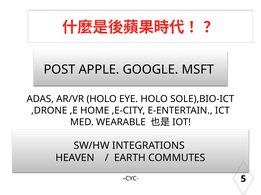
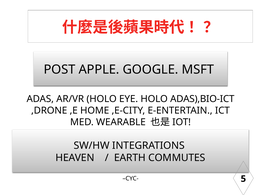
SOLE),BIO-ICT: SOLE),BIO-ICT -> ADAS),BIO-ICT
